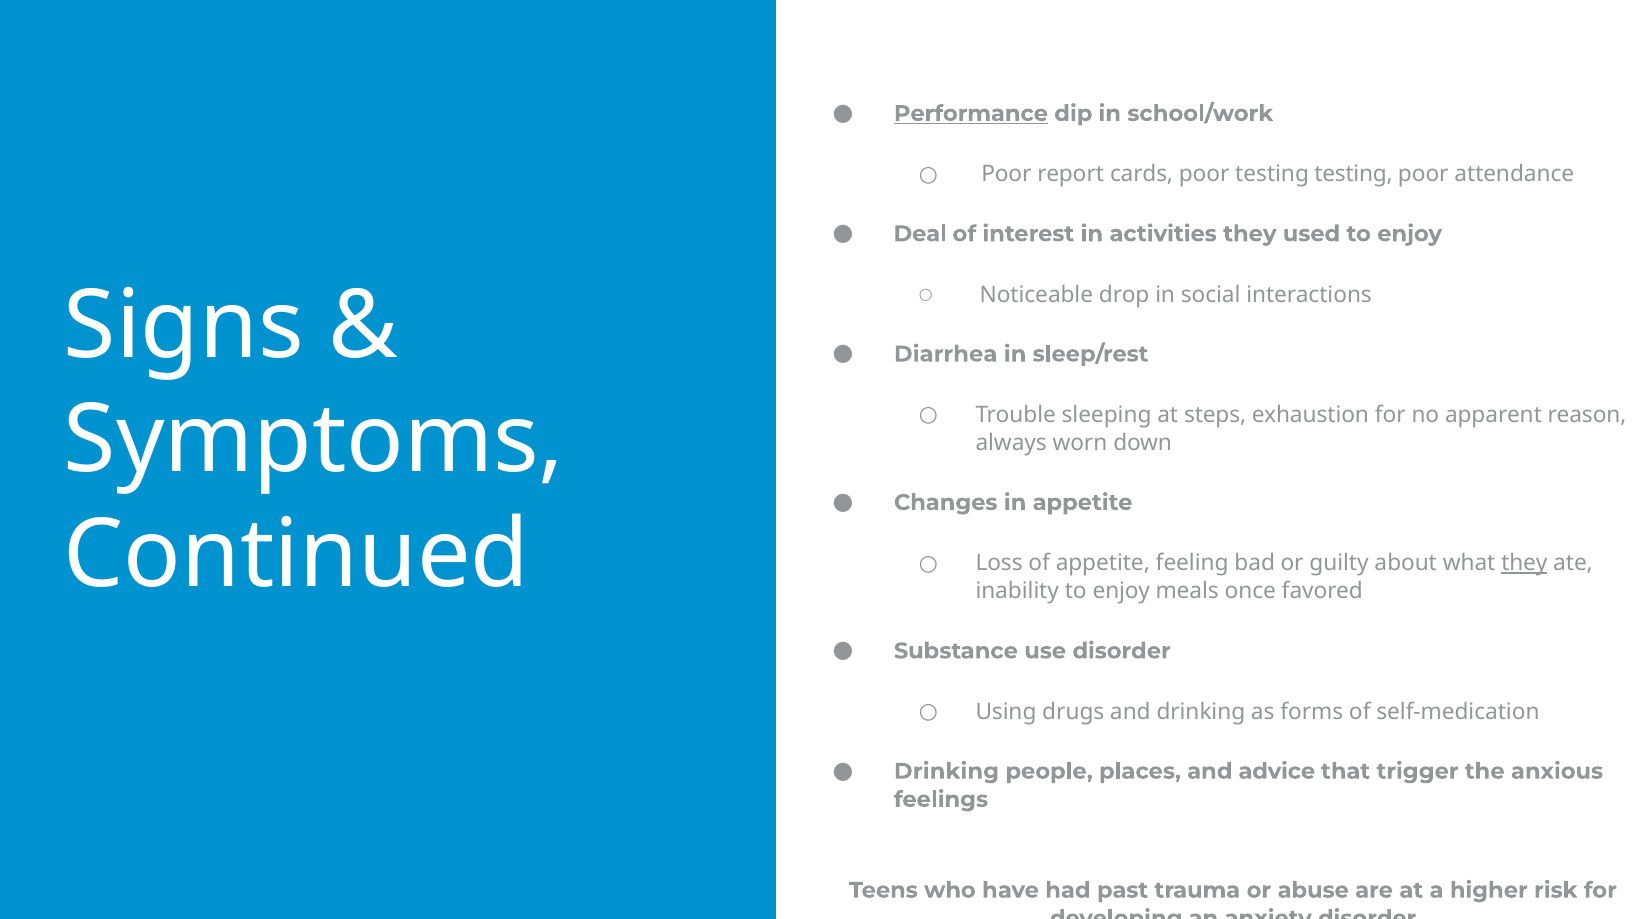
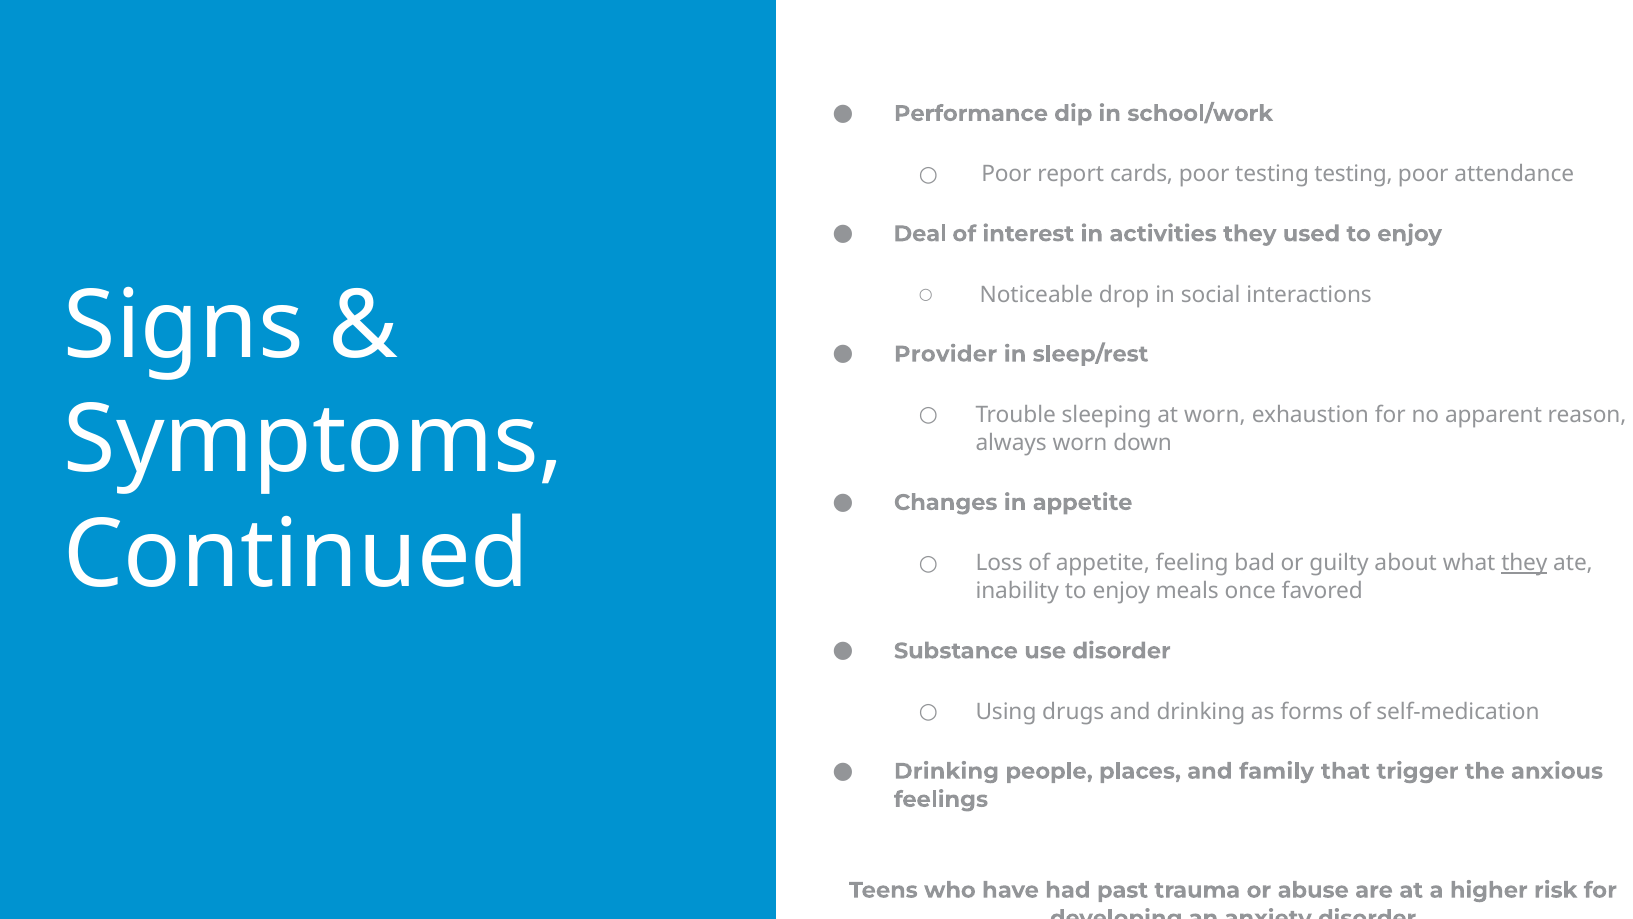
Performance underline: present -> none
Diarrhea: Diarrhea -> Provider
at steps: steps -> worn
advice: advice -> family
